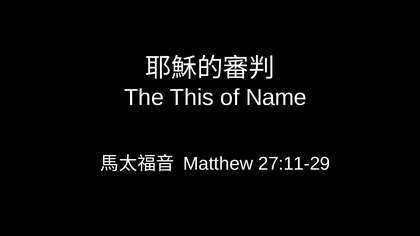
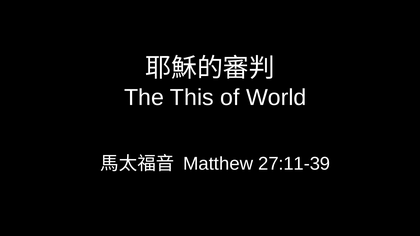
Name: Name -> World
27:11-29: 27:11-29 -> 27:11-39
